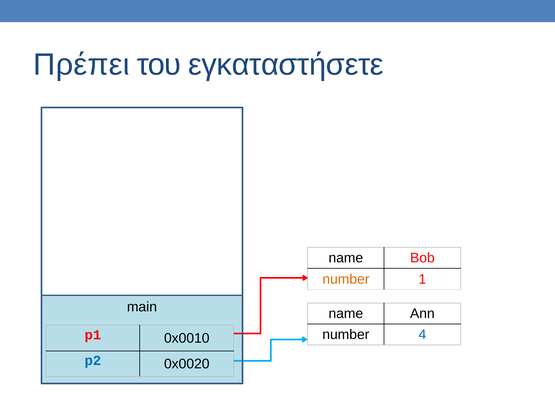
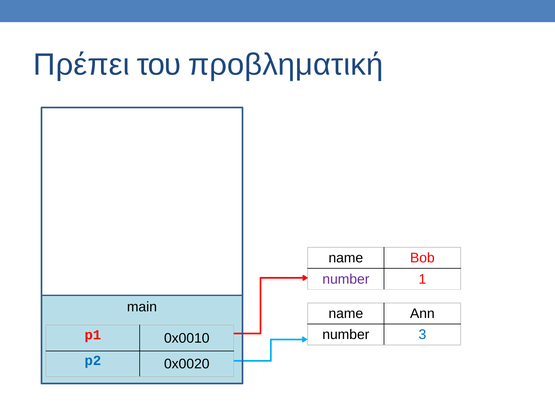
εγκαταστήσετε: εγκαταστήσετε -> προβληματική
number at (346, 279) colour: orange -> purple
4: 4 -> 3
